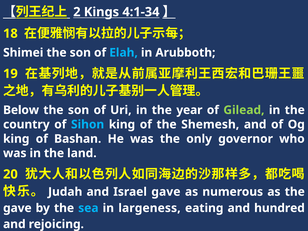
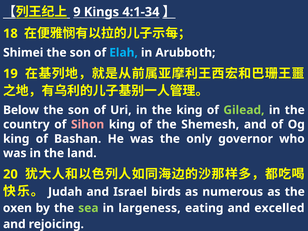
2: 2 -> 9
the year: year -> king
Sihon colour: light blue -> pink
Israel gave: gave -> birds
gave at (17, 208): gave -> oxen
sea colour: light blue -> light green
hundred: hundred -> excelled
